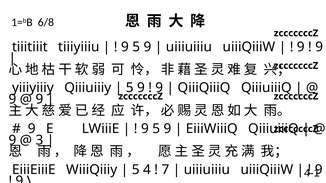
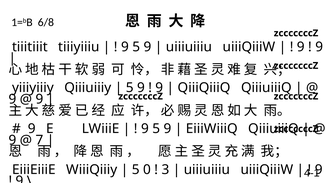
3: 3 -> 7
4: 4 -> 0
7: 7 -> 3
